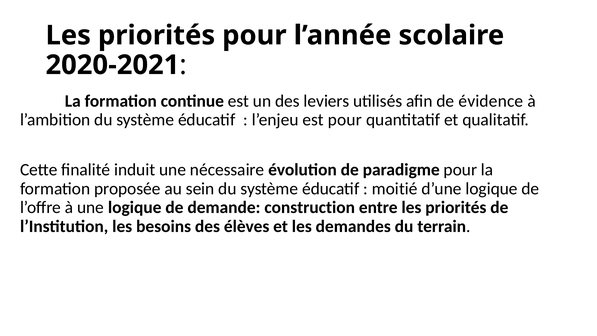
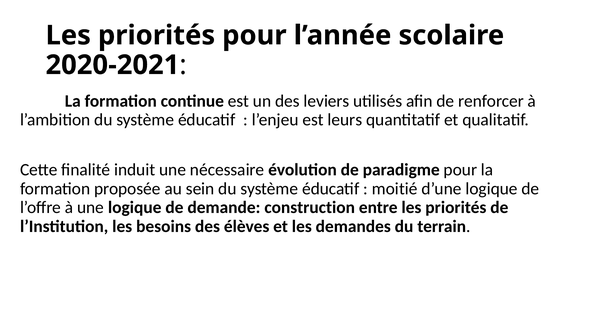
évidence: évidence -> renforcer
est pour: pour -> leurs
